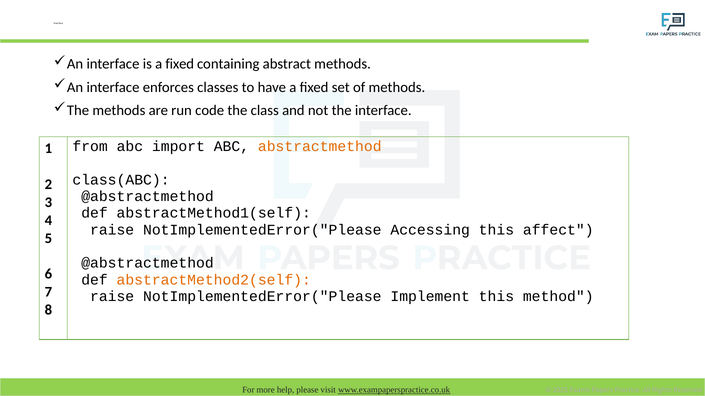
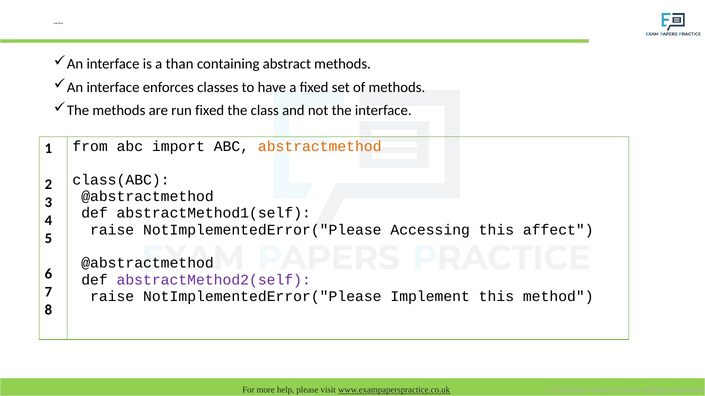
is a fixed: fixed -> than
run code: code -> fixed
abstractMethod2(self colour: orange -> purple
